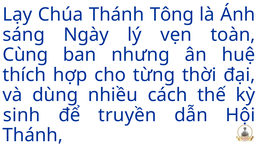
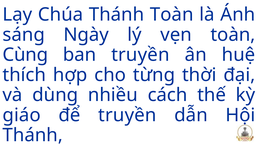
Thánh Tông: Tông -> Toàn
ban nhưng: nhưng -> truyền
sinh: sinh -> giáo
